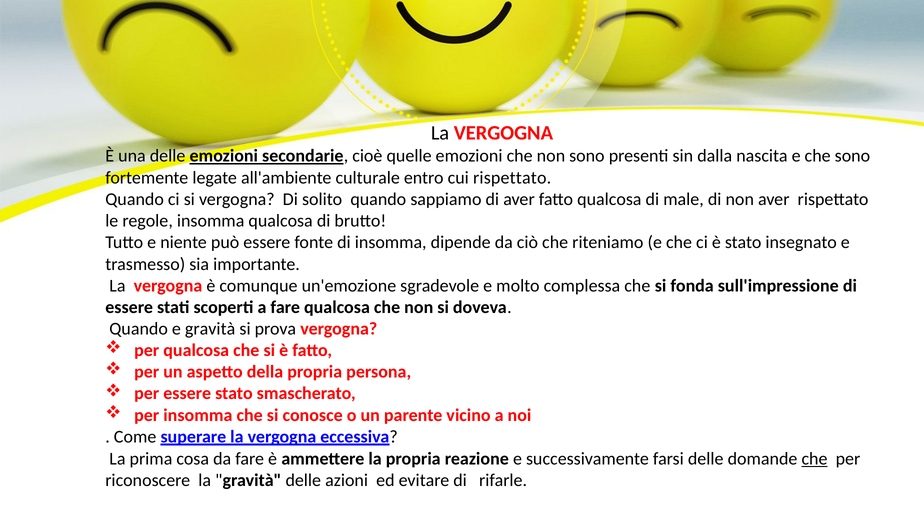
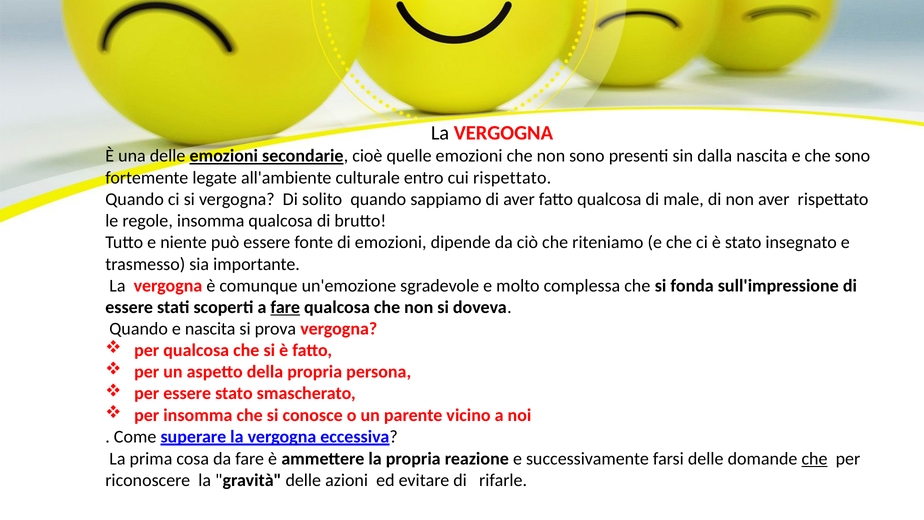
di insomma: insomma -> emozioni
fare at (285, 307) underline: none -> present
e gravità: gravità -> nascita
